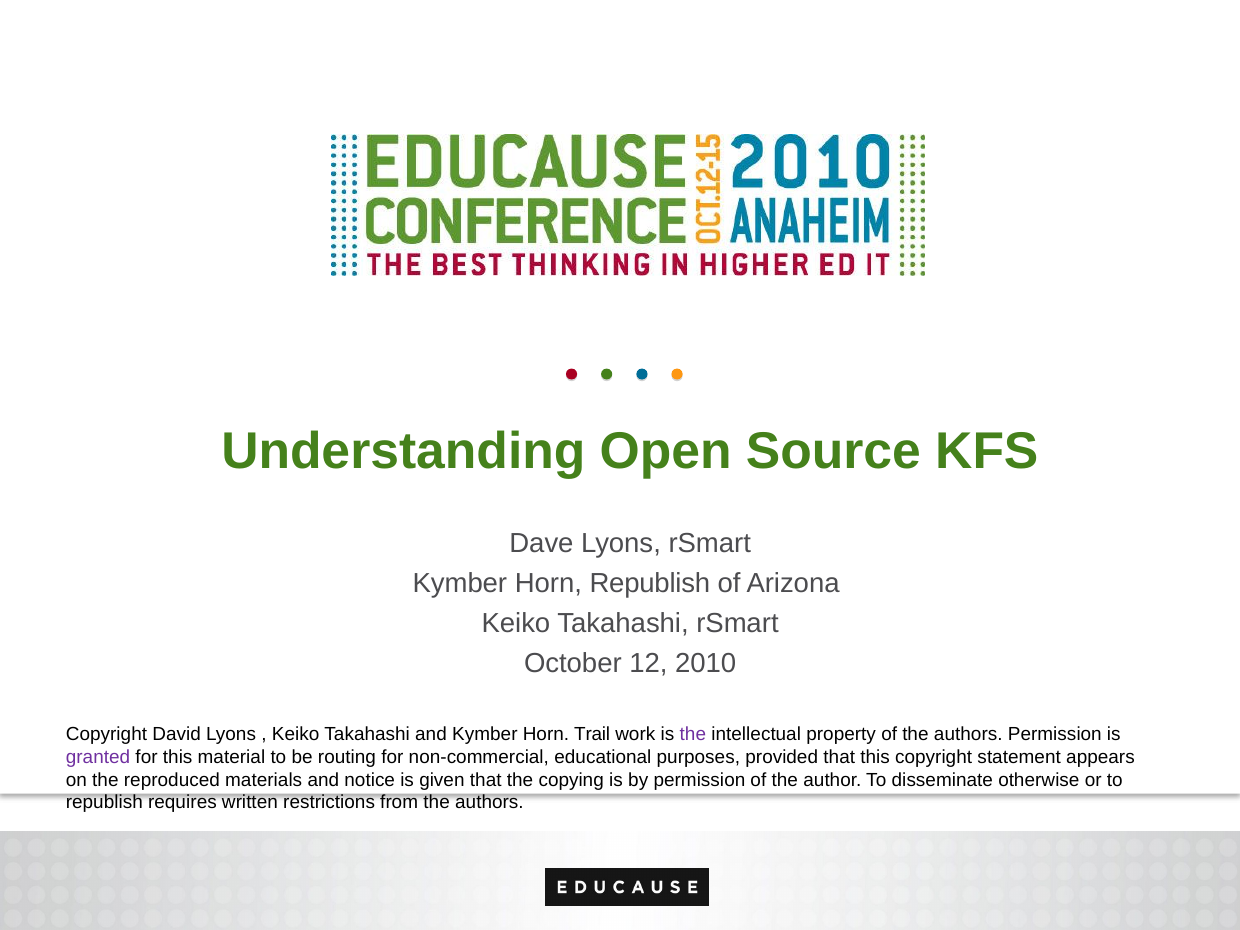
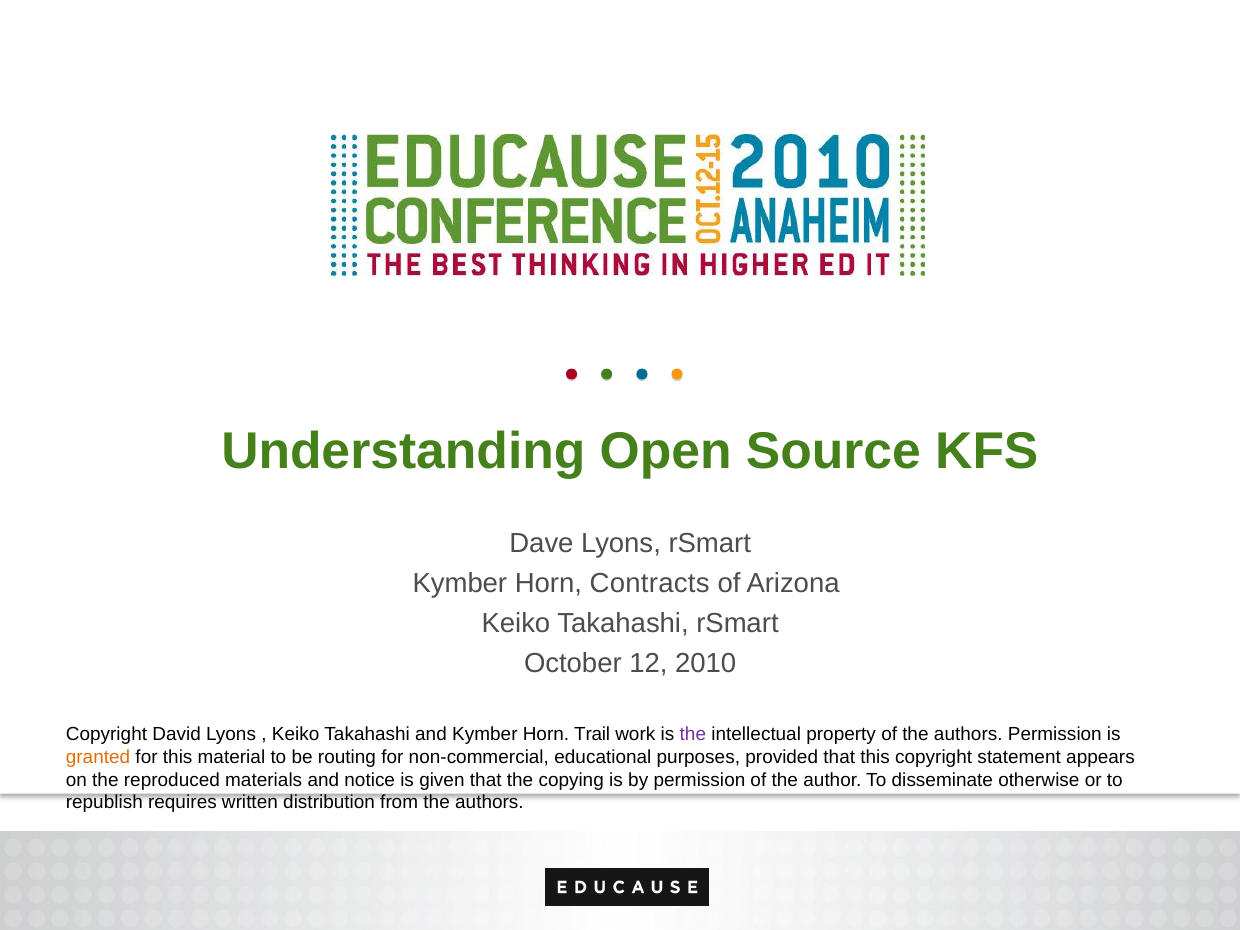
Horn Republish: Republish -> Contracts
granted colour: purple -> orange
restrictions: restrictions -> distribution
